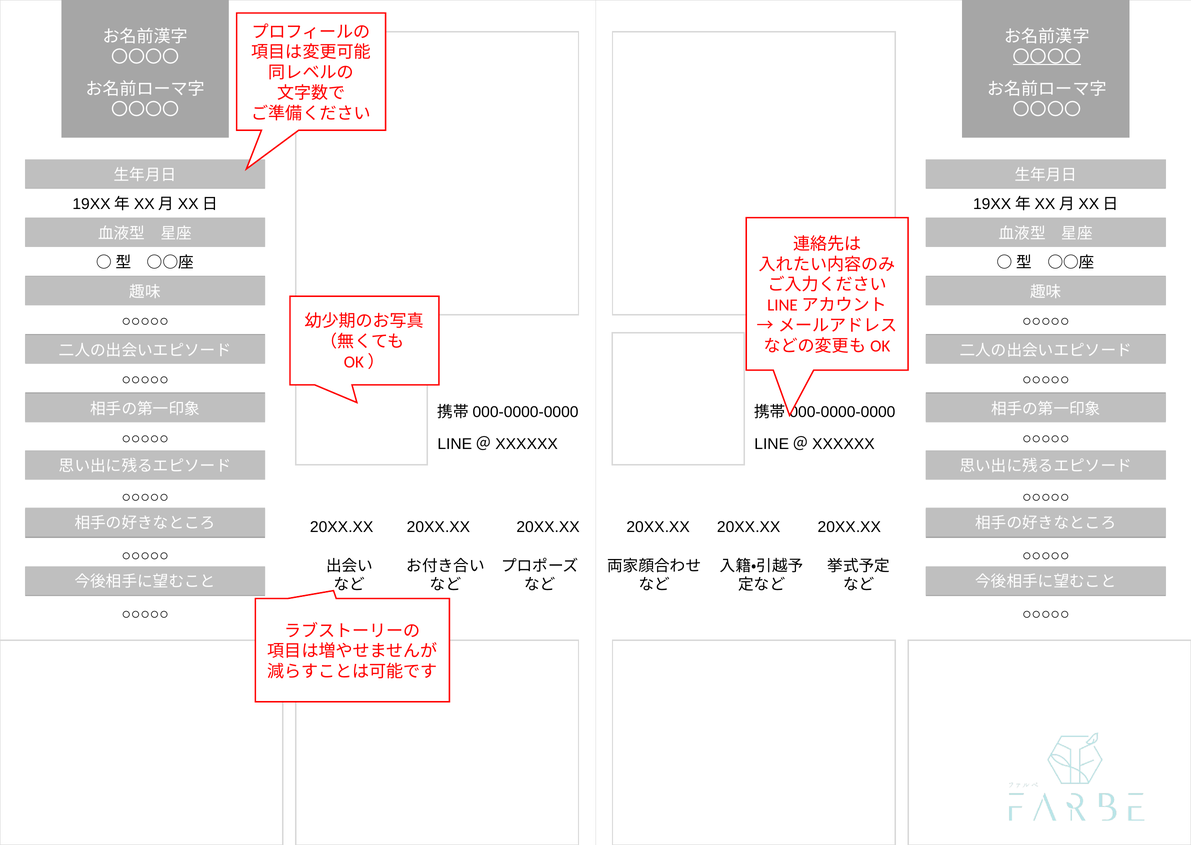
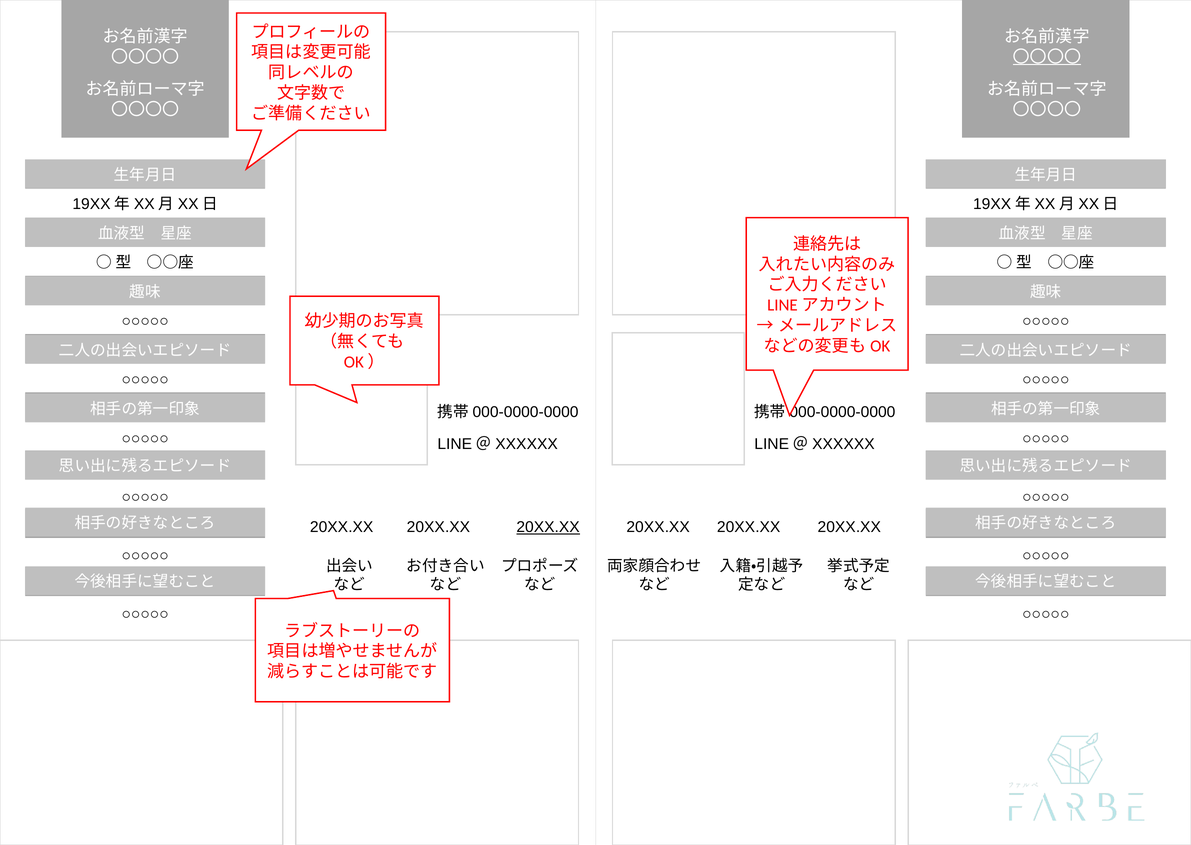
20XX.XX at (548, 527) underline: none -> present
